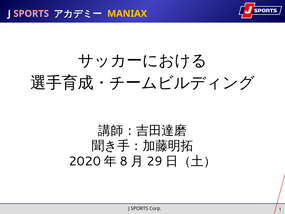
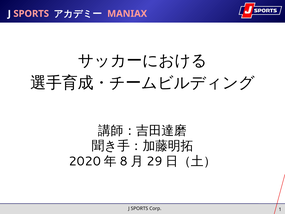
MANIAX colour: yellow -> pink
